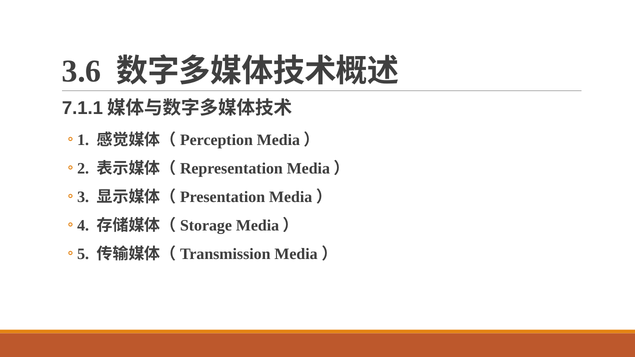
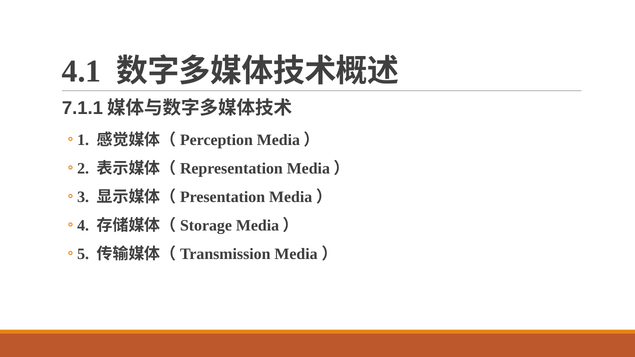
3.6: 3.6 -> 4.1
